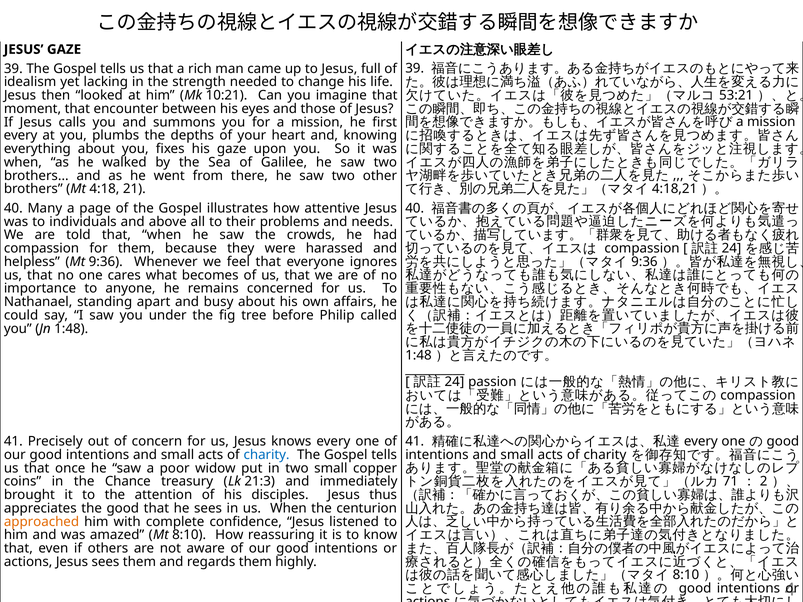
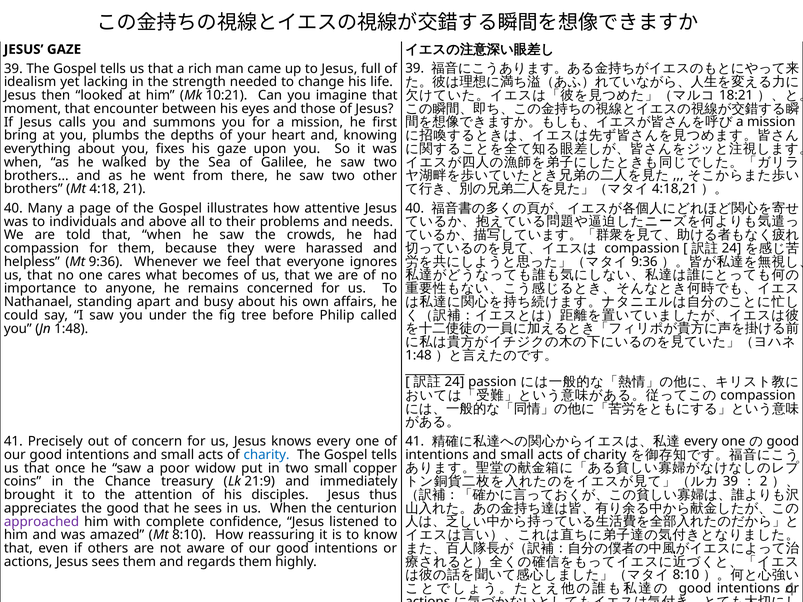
53:21: 53:21 -> 18:21
every at (21, 136): every -> bring
71 at (730, 482): 71 -> 39
21:3: 21:3 -> 21:9
approached colour: orange -> purple
